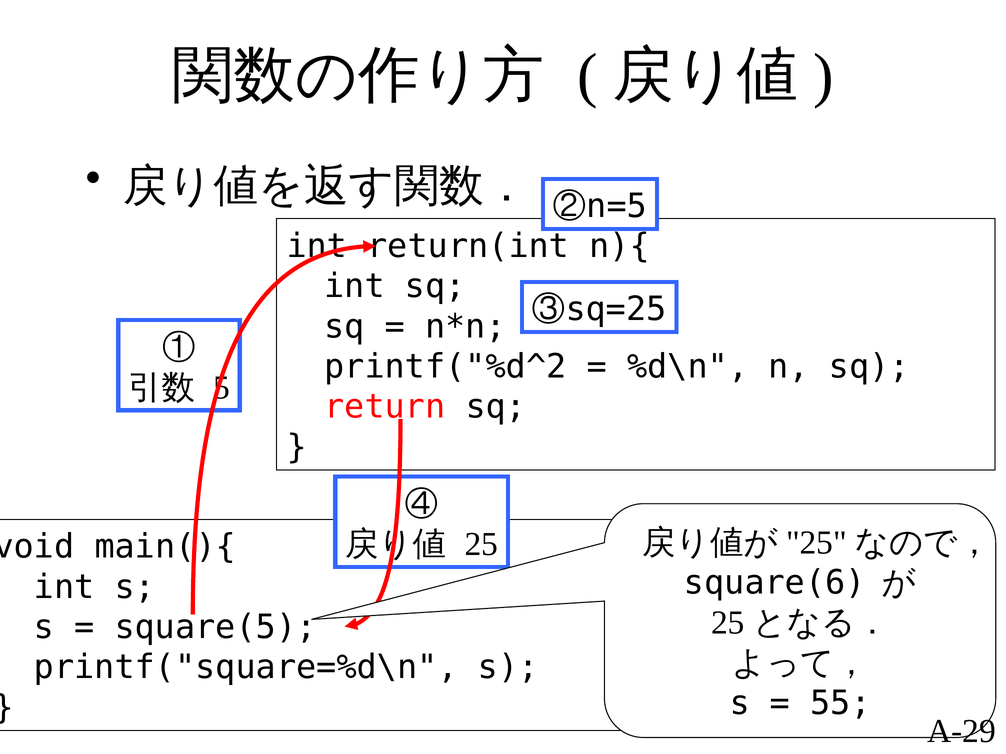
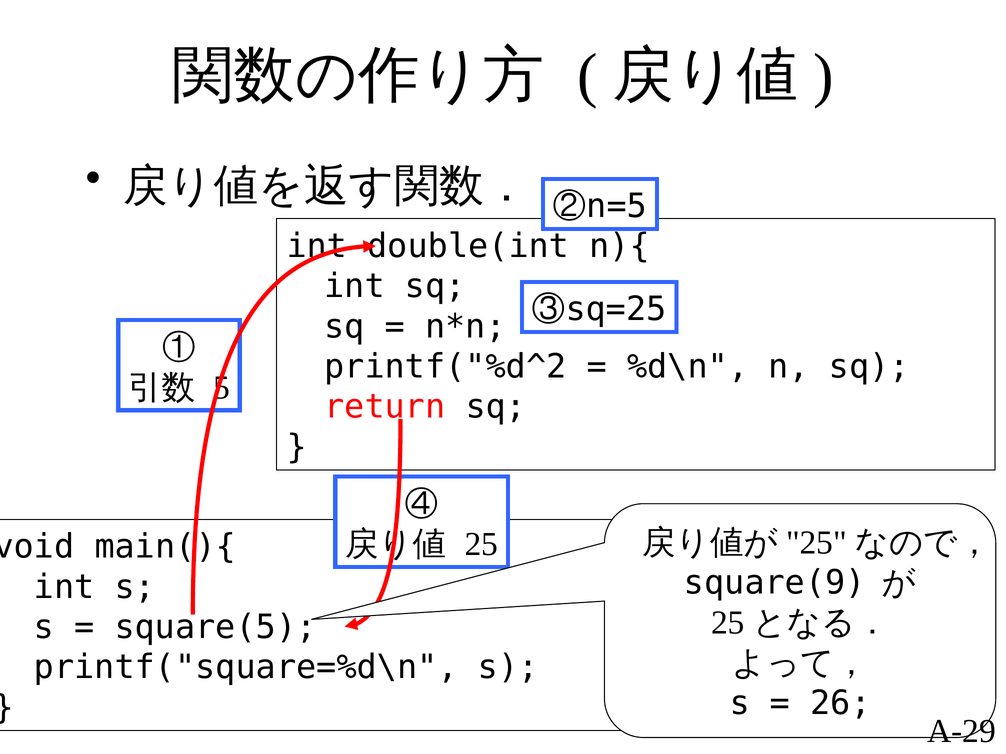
return(int: return(int -> double(int
square(6: square(6 -> square(9
55: 55 -> 26
